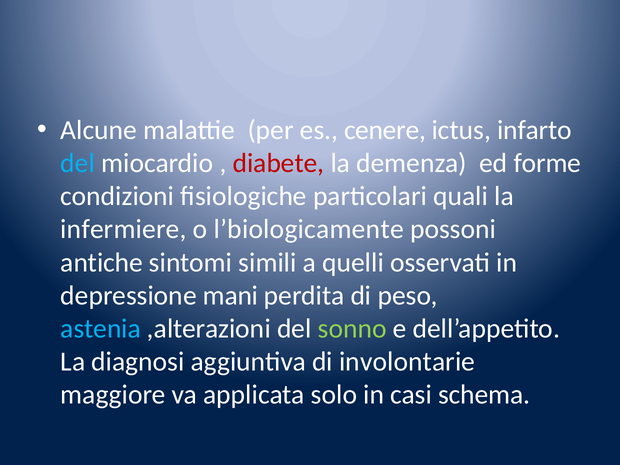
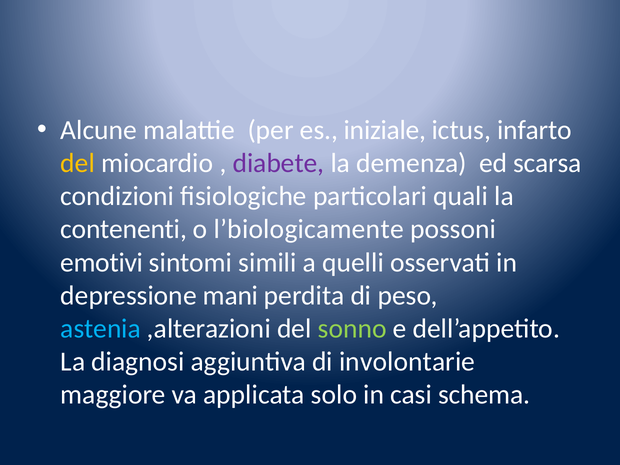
cenere: cenere -> iniziale
del at (78, 163) colour: light blue -> yellow
diabete colour: red -> purple
forme: forme -> scarsa
infermiere: infermiere -> contenenti
antiche: antiche -> emotivi
